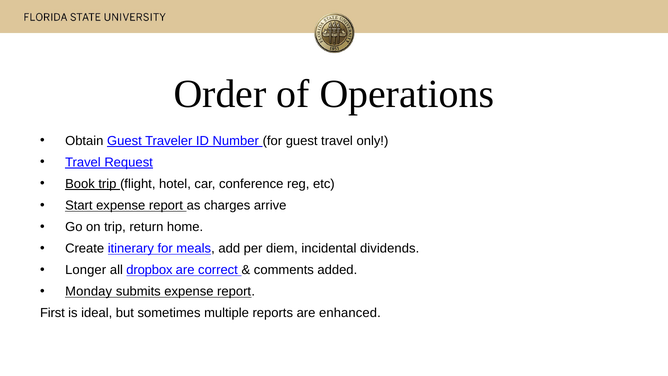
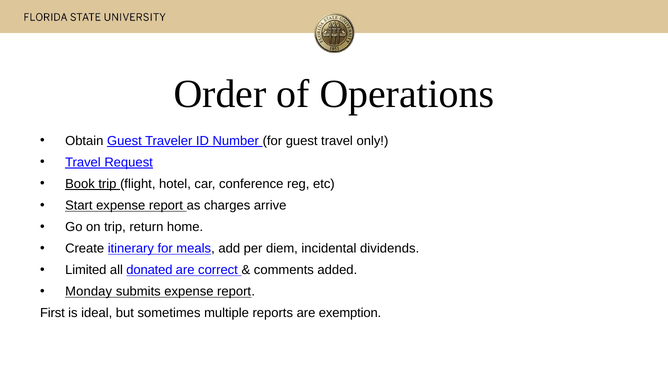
Longer: Longer -> Limited
dropbox: dropbox -> donated
enhanced: enhanced -> exemption
